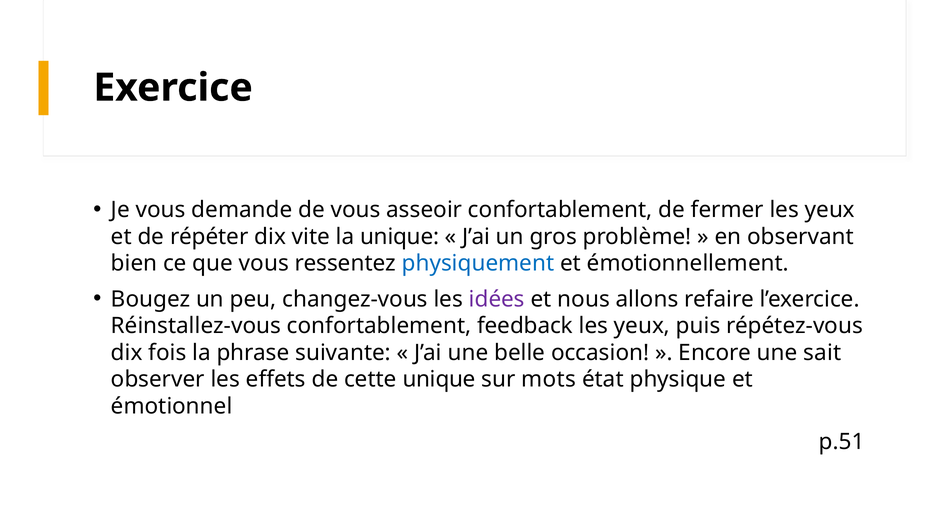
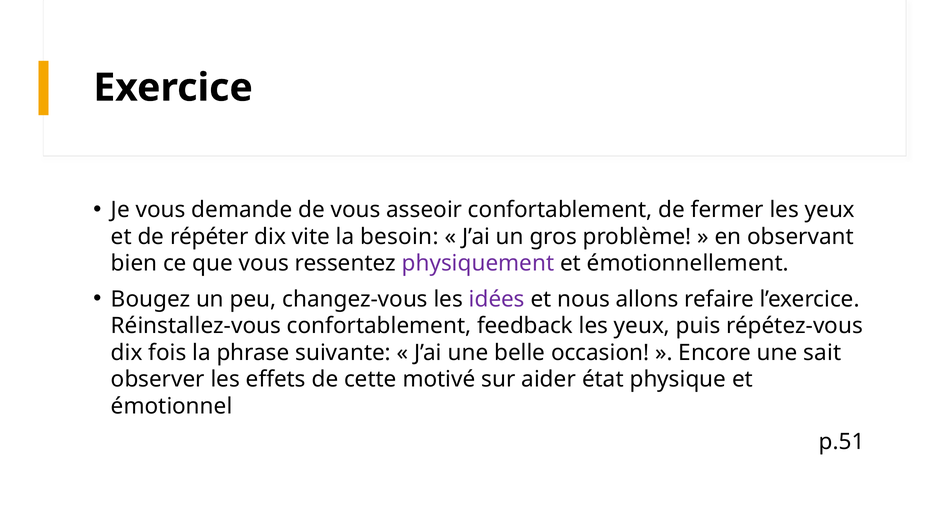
la unique: unique -> besoin
physiquement colour: blue -> purple
cette unique: unique -> motivé
mots: mots -> aider
